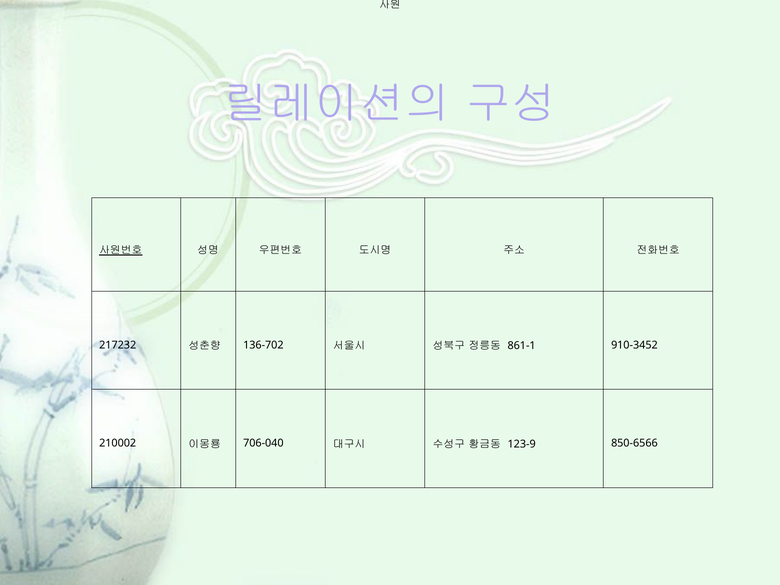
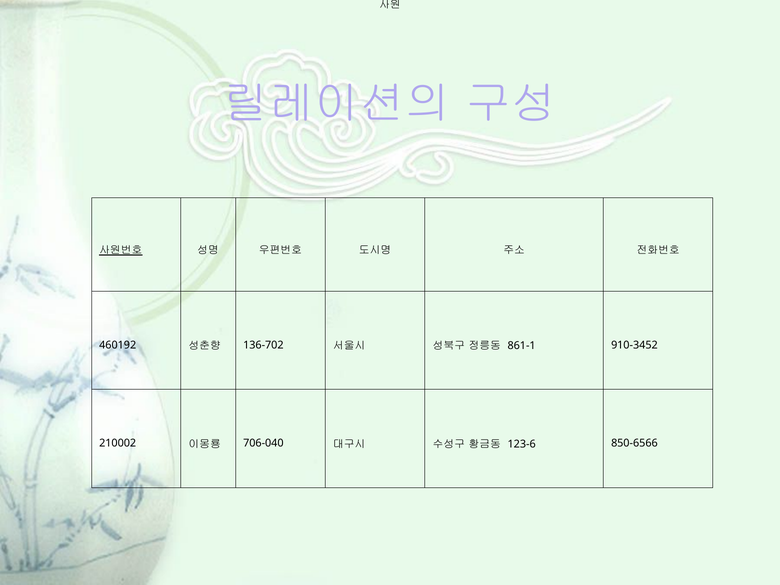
217232: 217232 -> 460192
123-9: 123-9 -> 123-6
